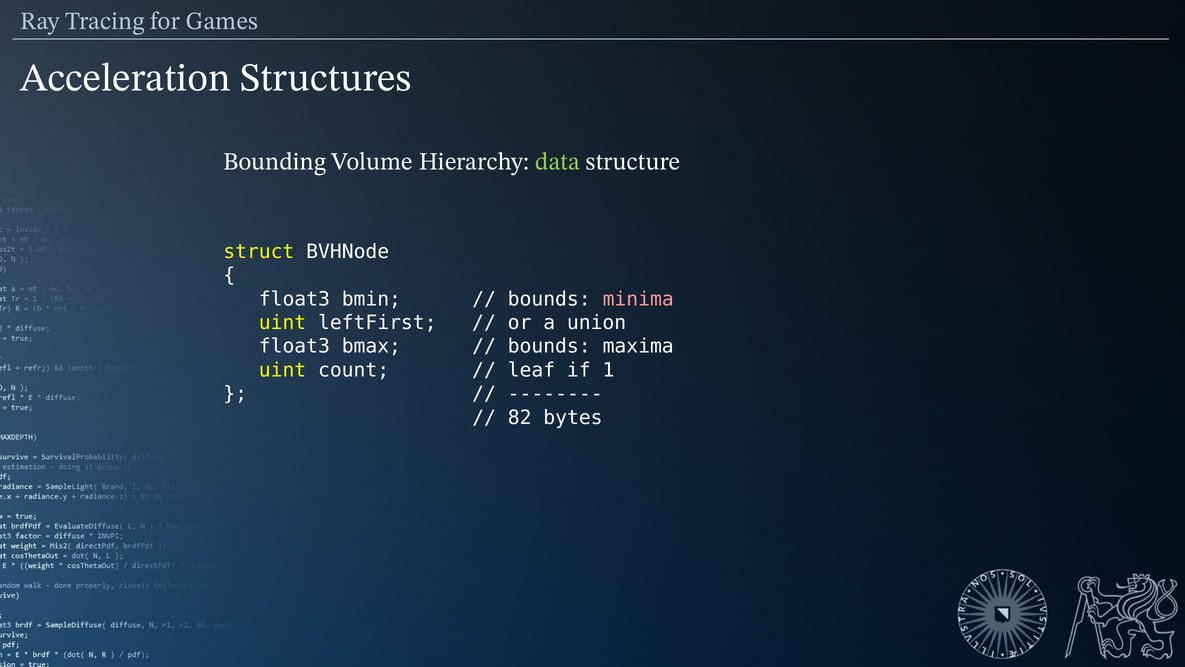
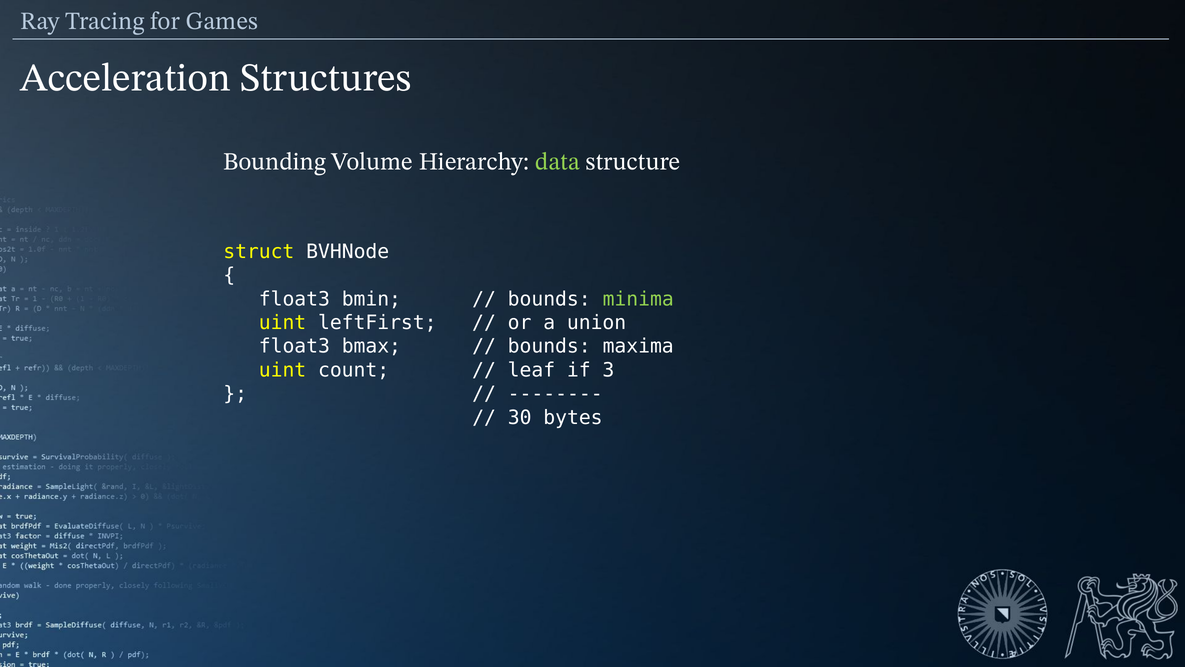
minima colour: pink -> light green
1: 1 -> 3
82: 82 -> 30
